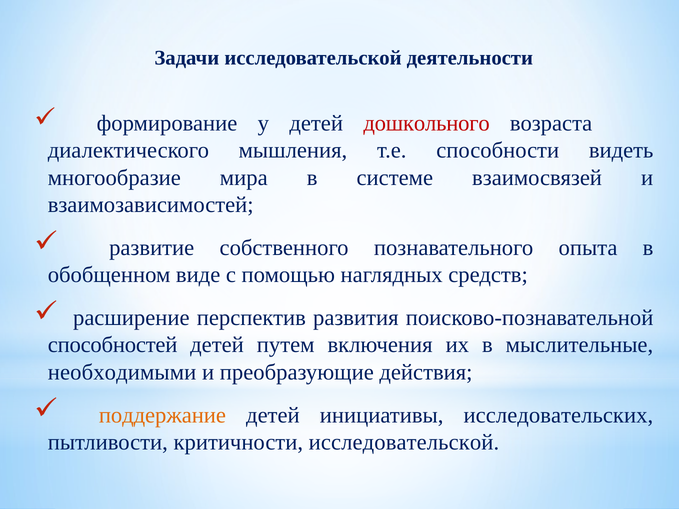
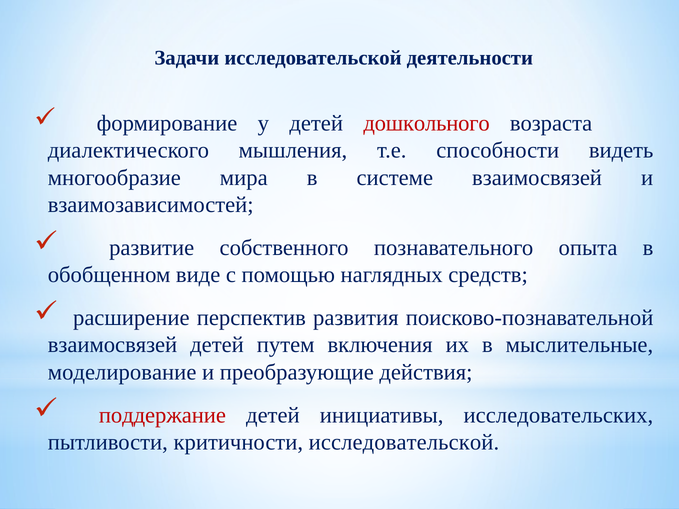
способностей at (113, 345): способностей -> взаимосвязей
необходимыми: необходимыми -> моделирование
поддержание colour: orange -> red
